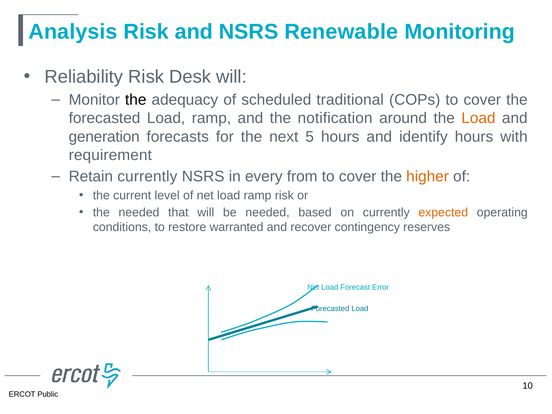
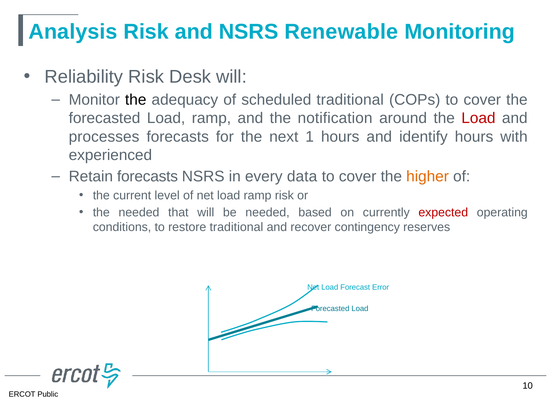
Load at (478, 118) colour: orange -> red
generation: generation -> processes
5: 5 -> 1
requirement: requirement -> experienced
Retain currently: currently -> forecasts
from: from -> data
expected colour: orange -> red
restore warranted: warranted -> traditional
